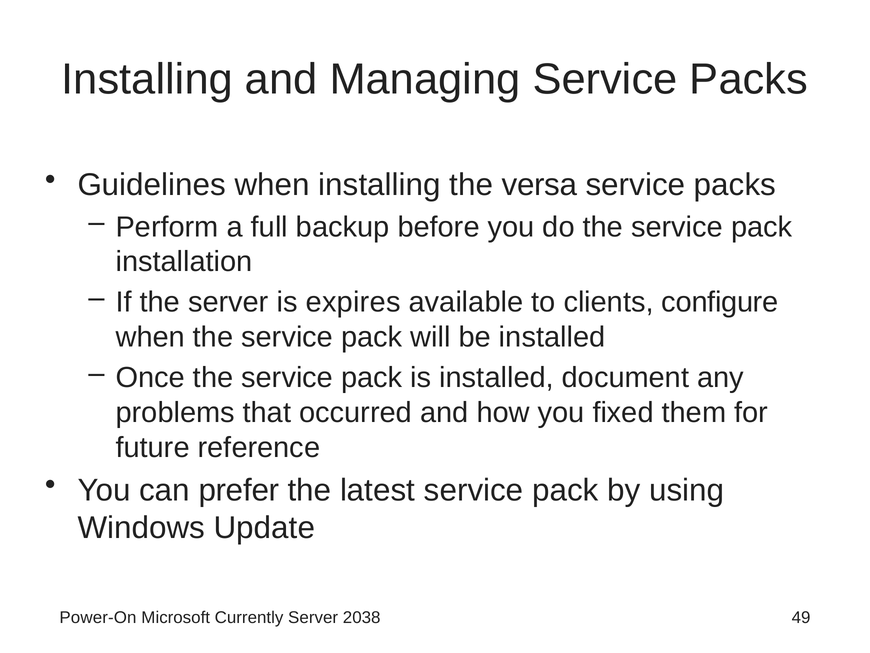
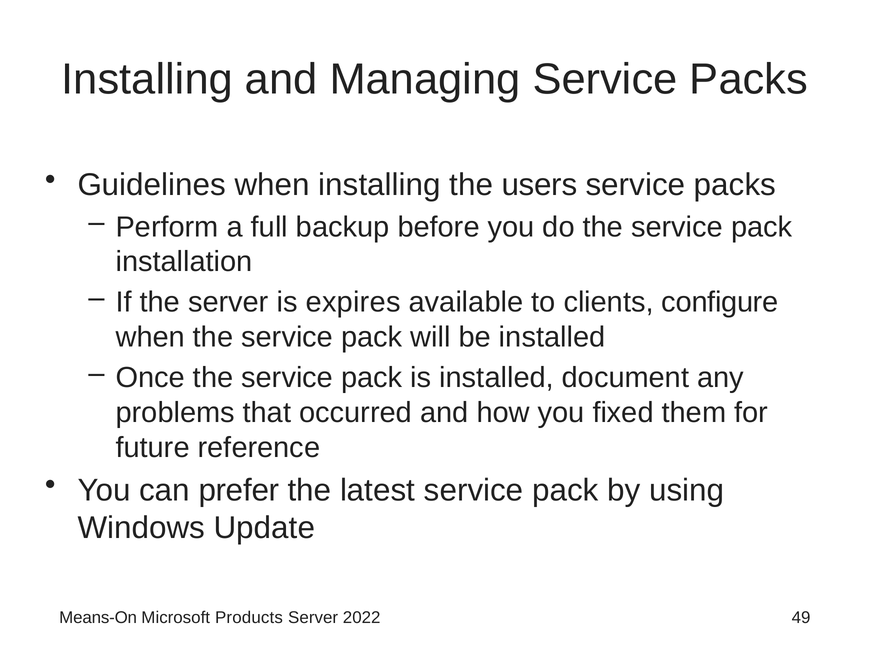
versa: versa -> users
Power-On: Power-On -> Means-On
Currently: Currently -> Products
2038: 2038 -> 2022
